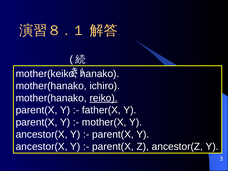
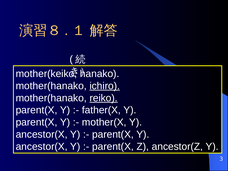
ichiro underline: none -> present
